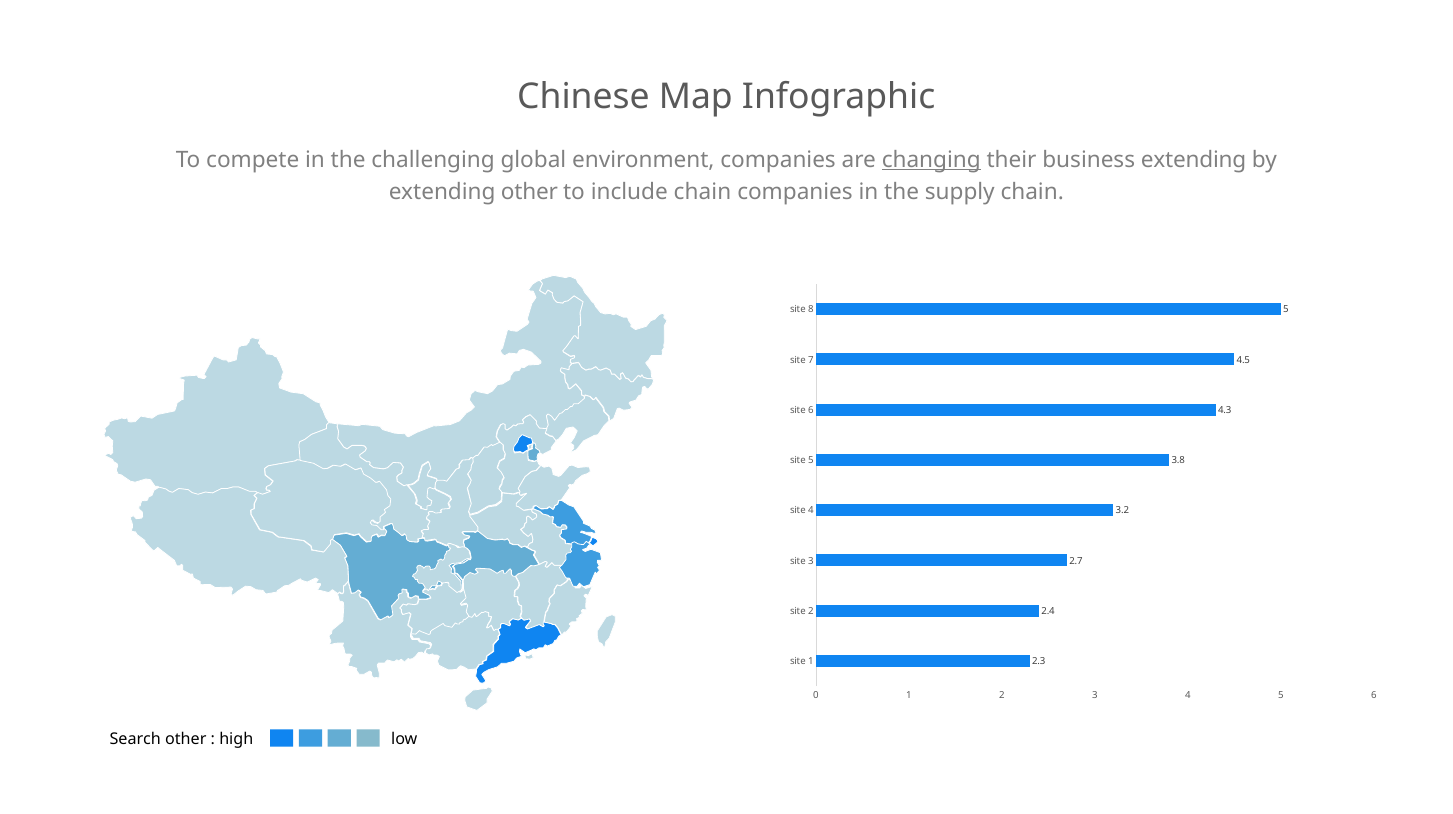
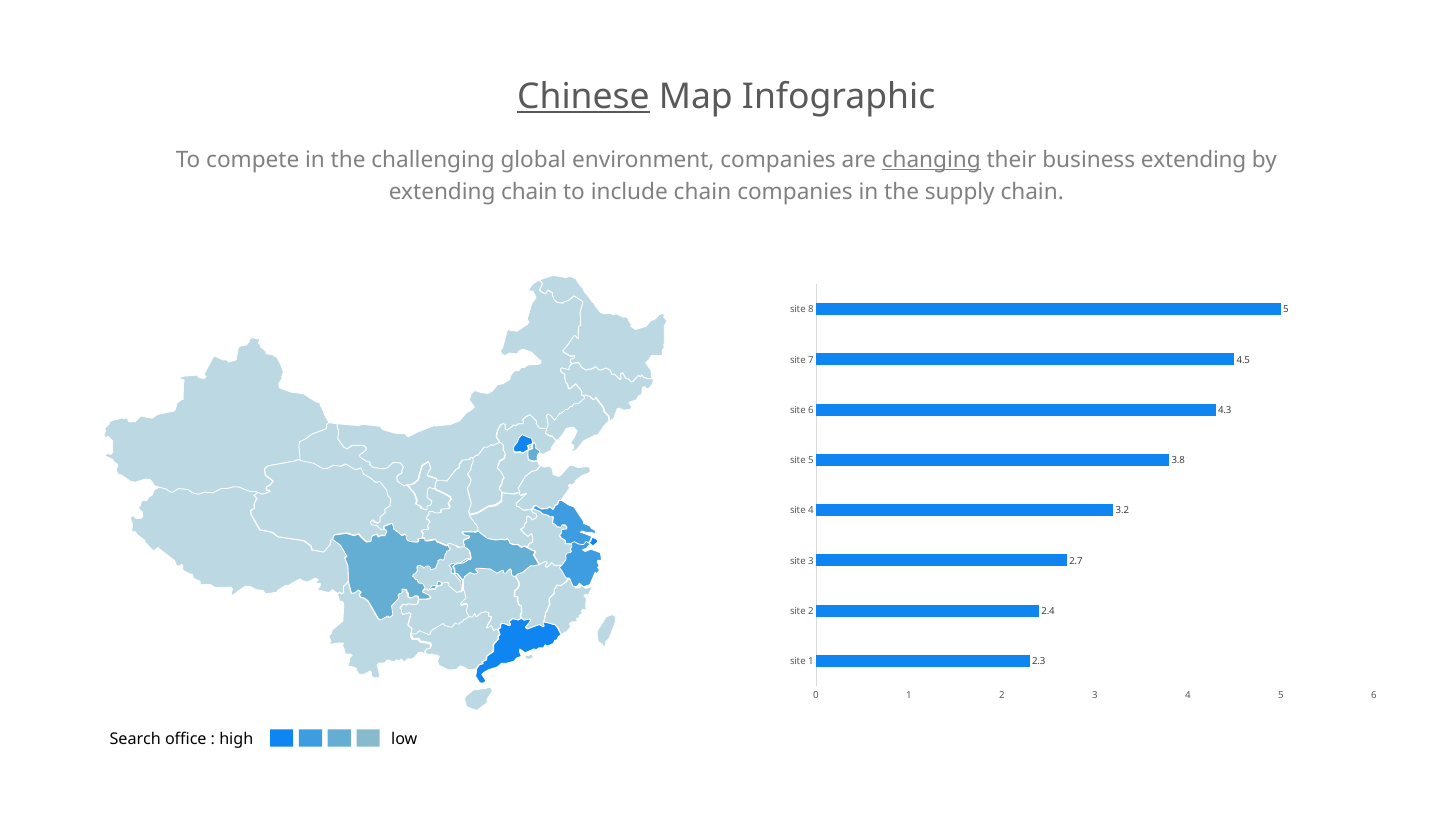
Chinese underline: none -> present
extending other: other -> chain
Search other: other -> office
